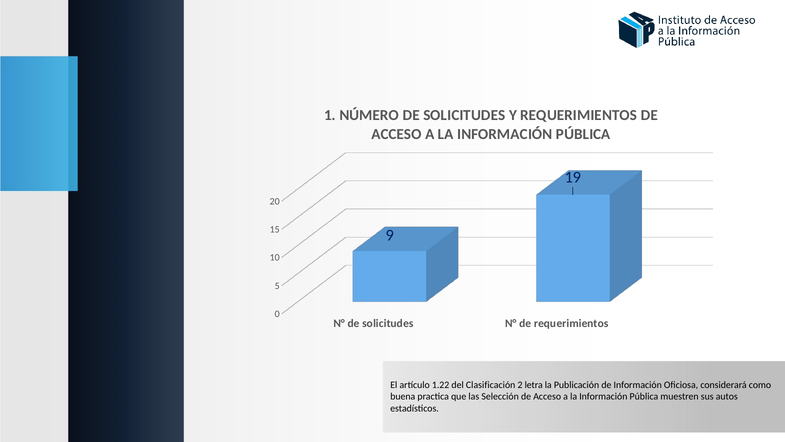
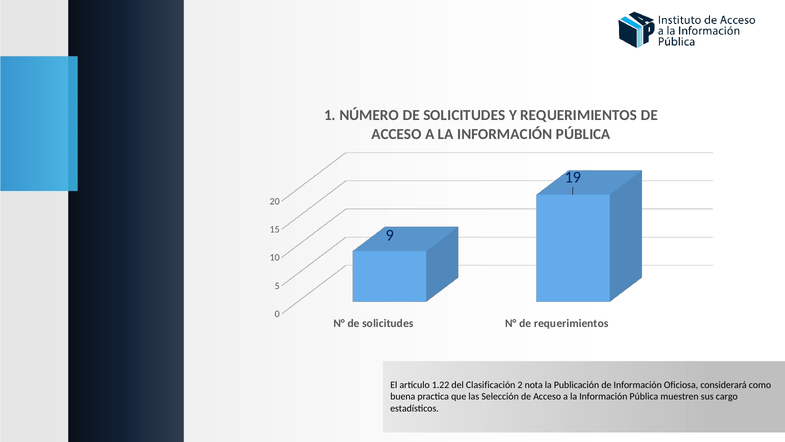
letra: letra -> nota
autos: autos -> cargo
